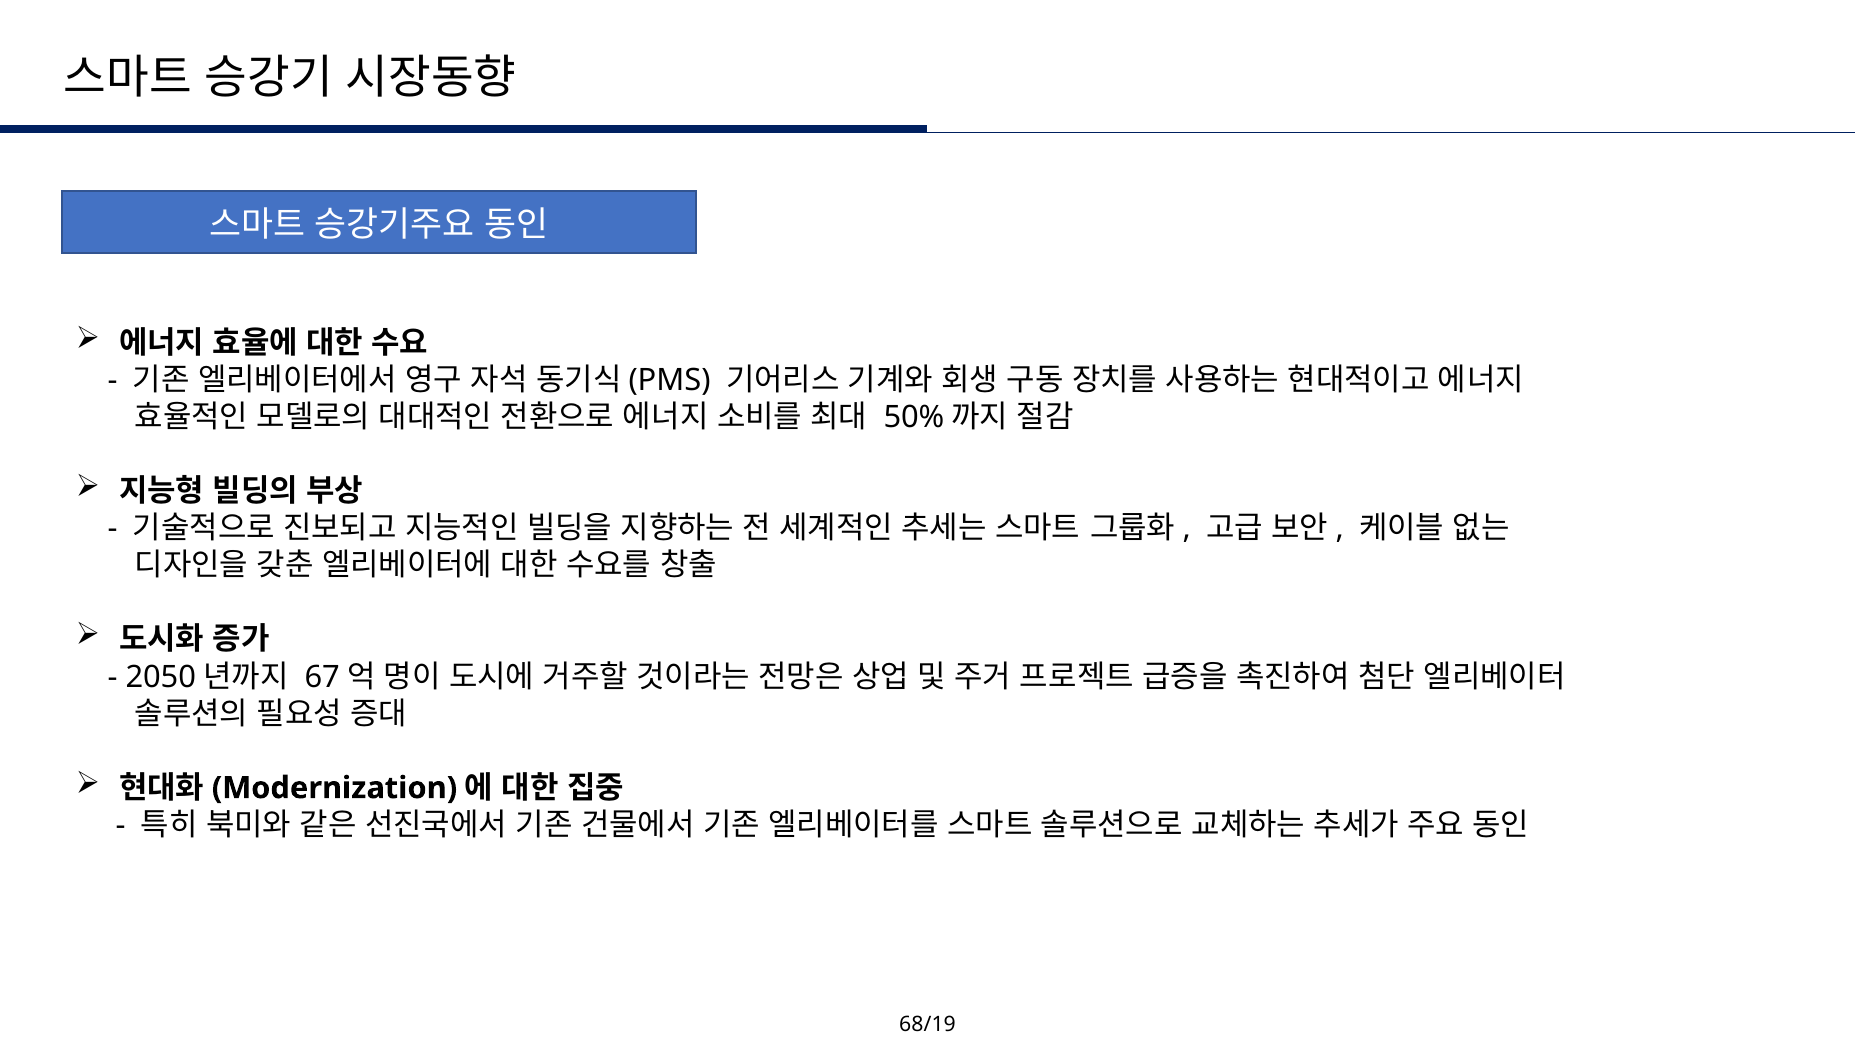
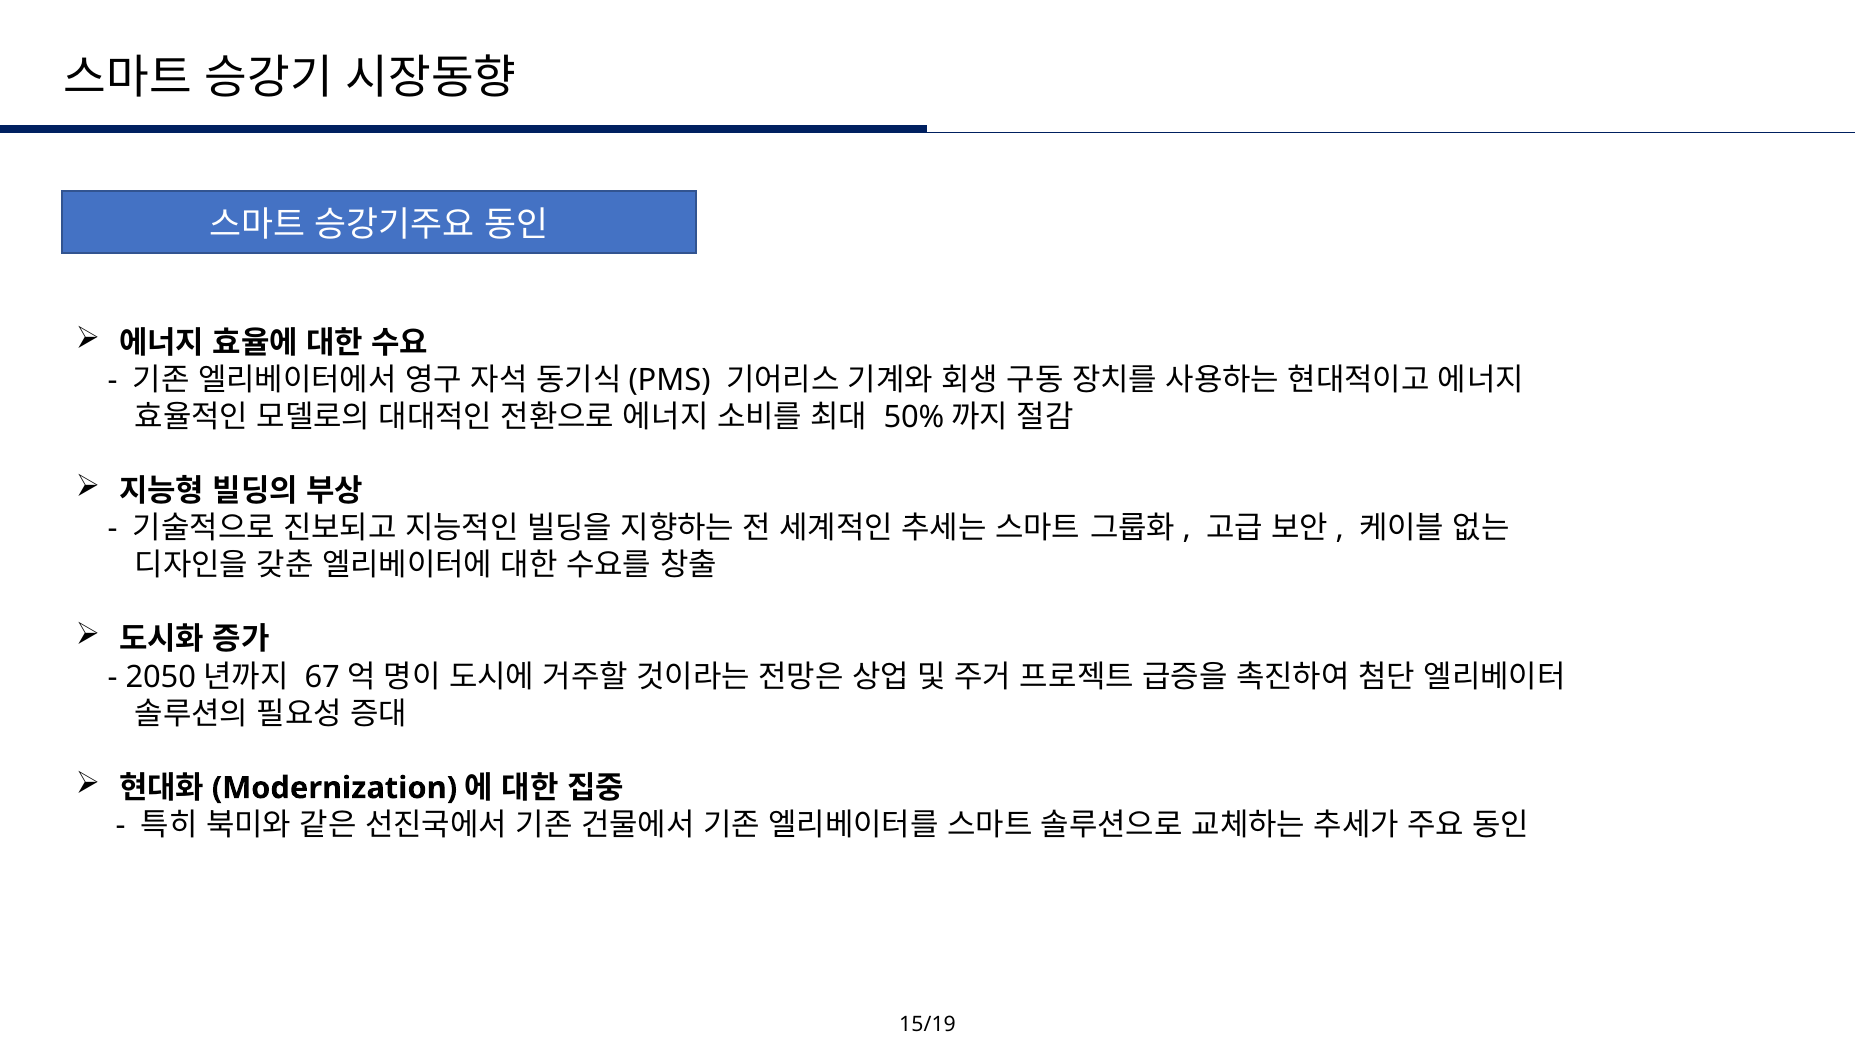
68/19: 68/19 -> 15/19
